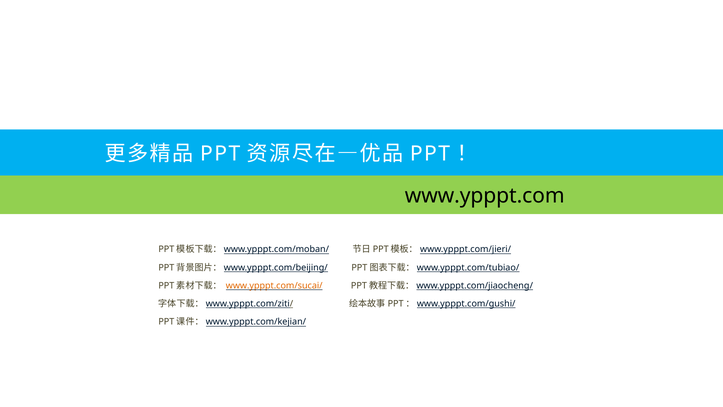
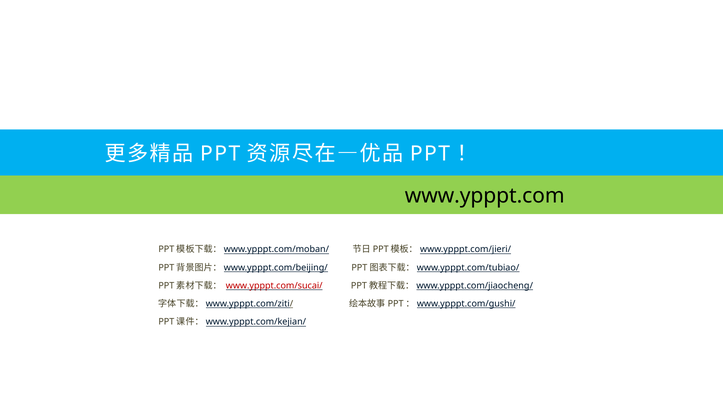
www.ypppt.com/sucai/ colour: orange -> red
